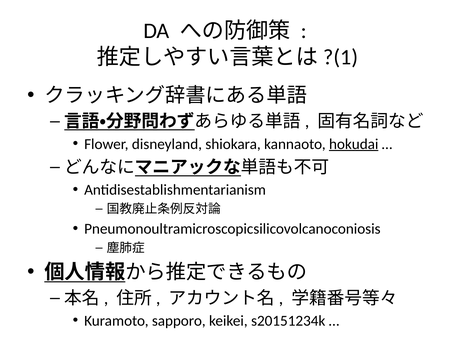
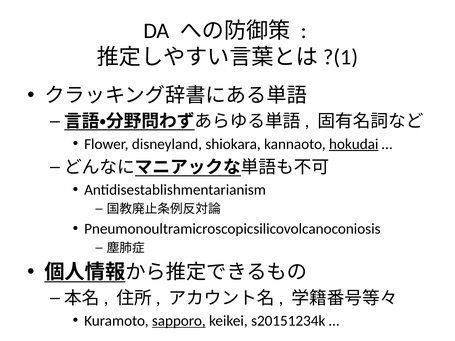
sapporo underline: none -> present
